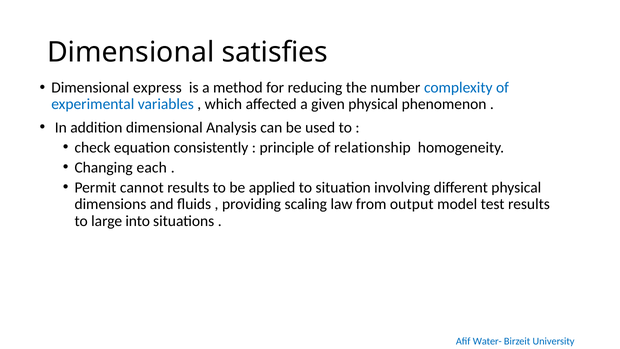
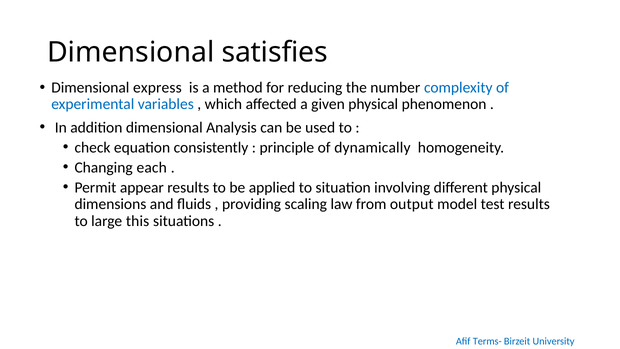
relationship: relationship -> dynamically
cannot: cannot -> appear
into: into -> this
Water-: Water- -> Terms-
